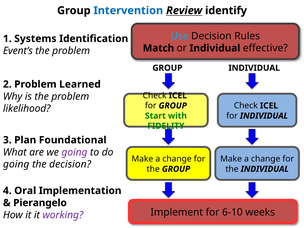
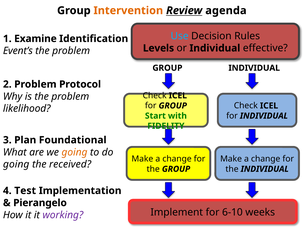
Intervention colour: blue -> orange
identify: identify -> agenda
Systems: Systems -> Examine
Match: Match -> Levels
Learned: Learned -> Protocol
going at (75, 152) colour: purple -> orange
the decision: decision -> received
Oral: Oral -> Test
